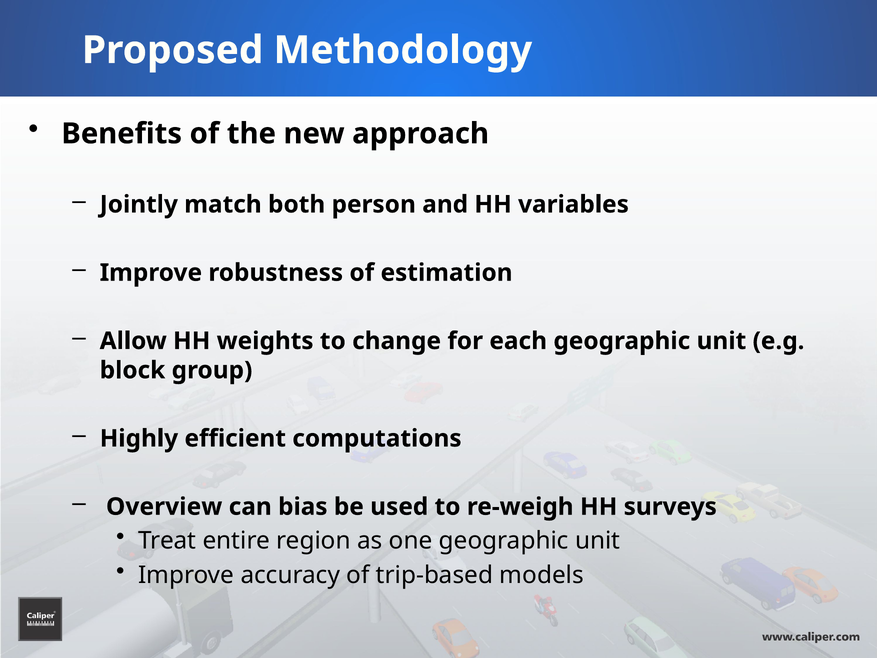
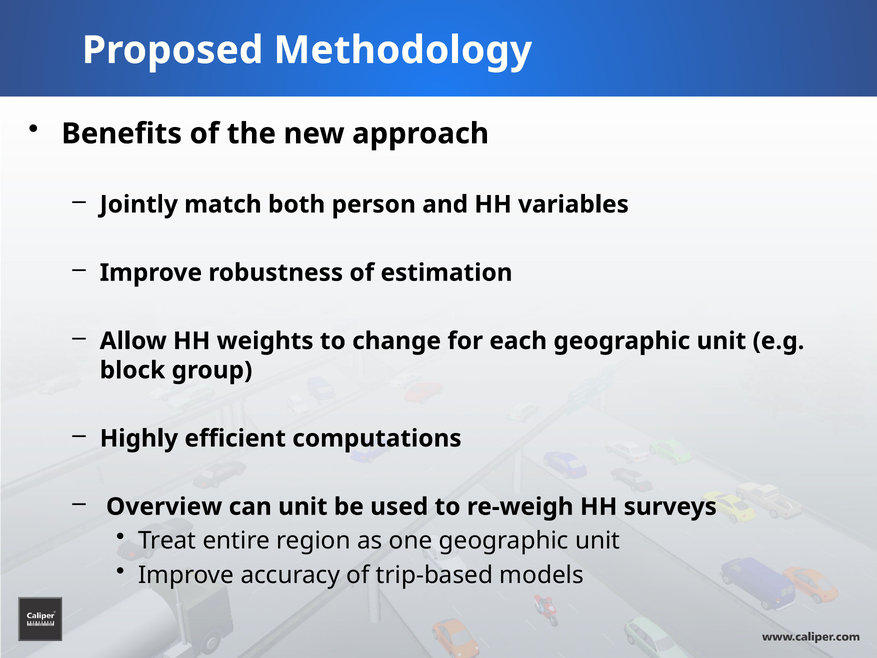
can bias: bias -> unit
